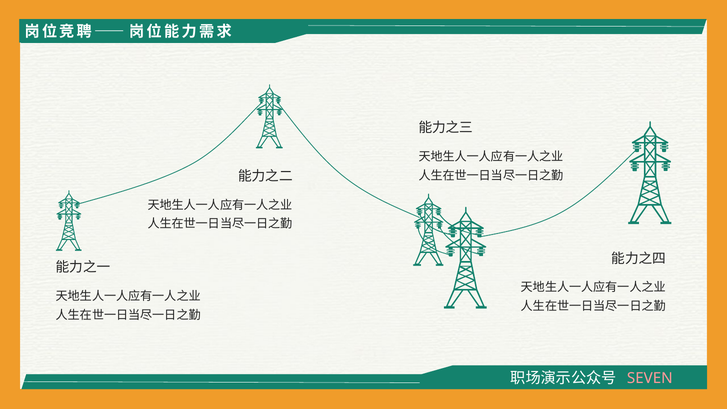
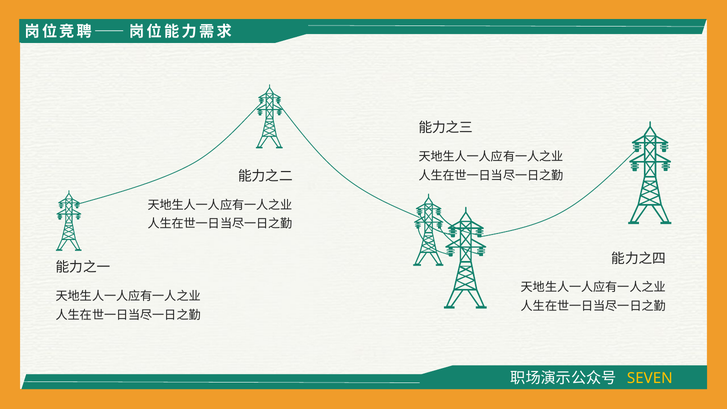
SEVEN colour: pink -> yellow
